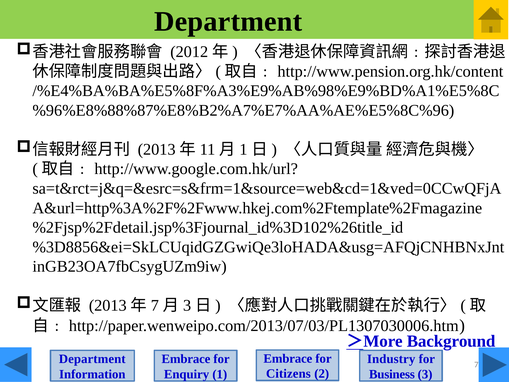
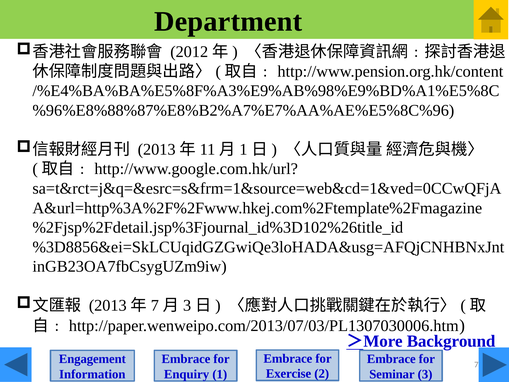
Department at (92, 359): Department -> Engagement
Industry at (391, 359): Industry -> Embrace
Citizens: Citizens -> Exercise
Business: Business -> Seminar
